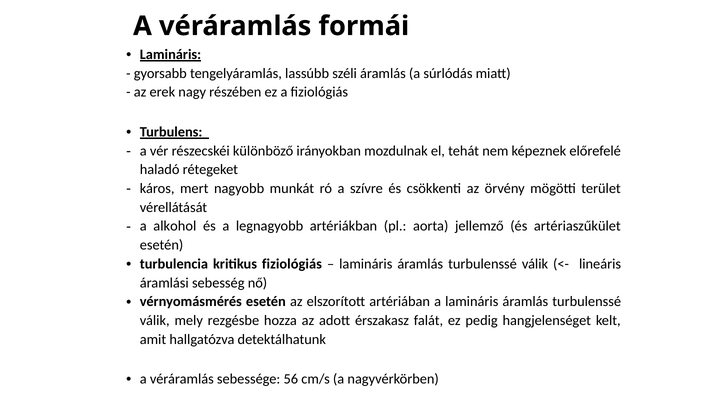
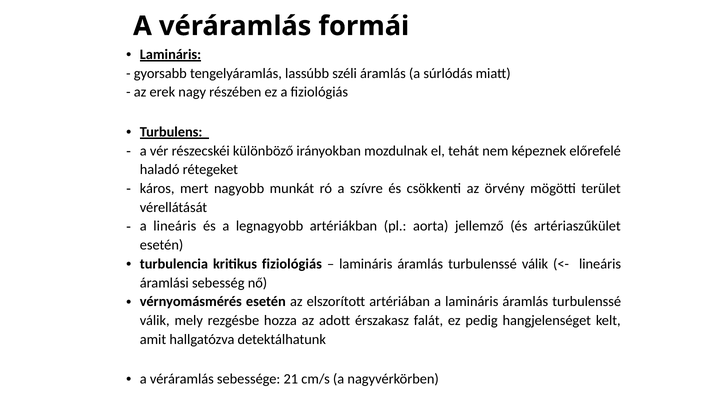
a alkohol: alkohol -> lineáris
56: 56 -> 21
